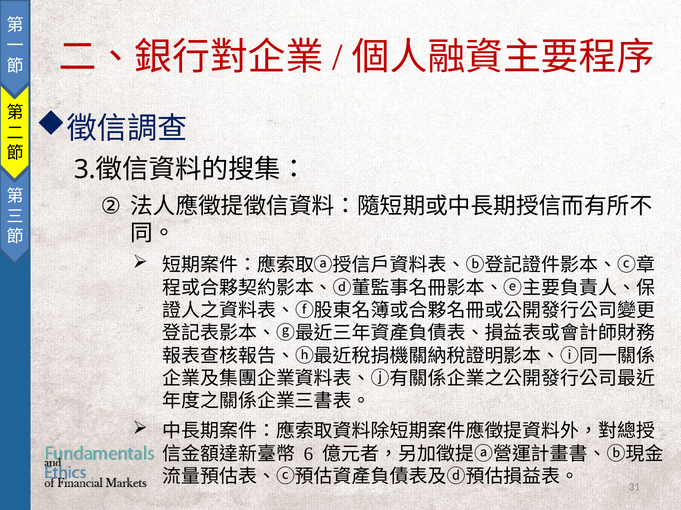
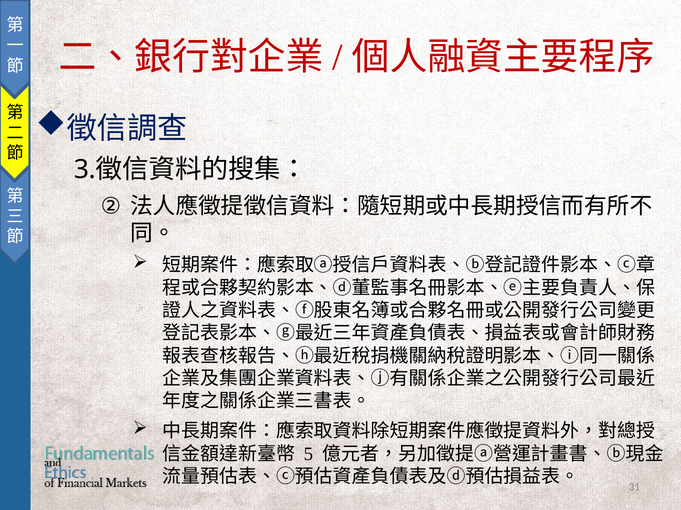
6: 6 -> 5
